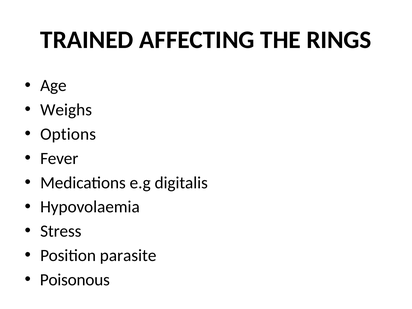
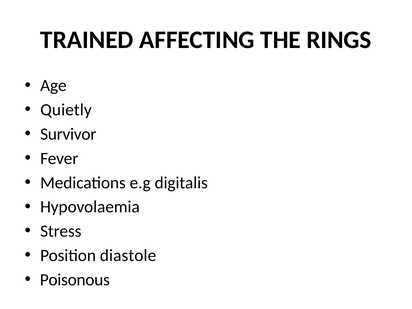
Weighs: Weighs -> Quietly
Options: Options -> Survivor
parasite: parasite -> diastole
